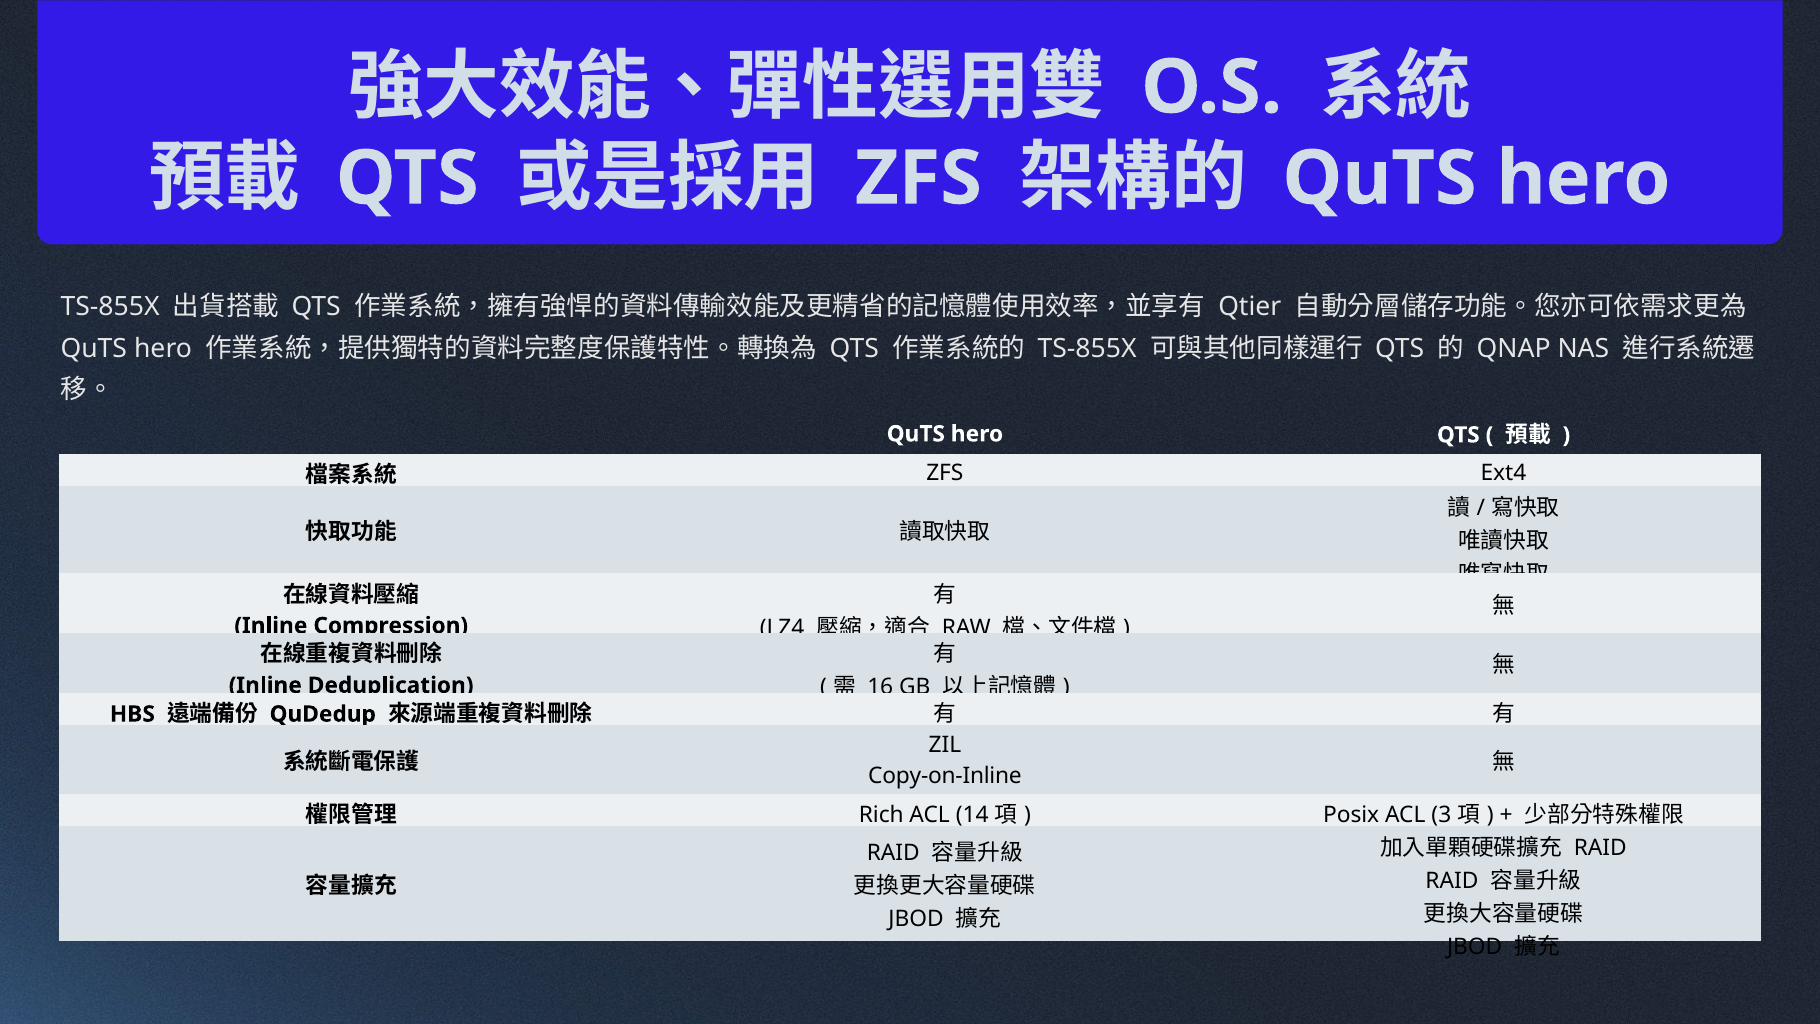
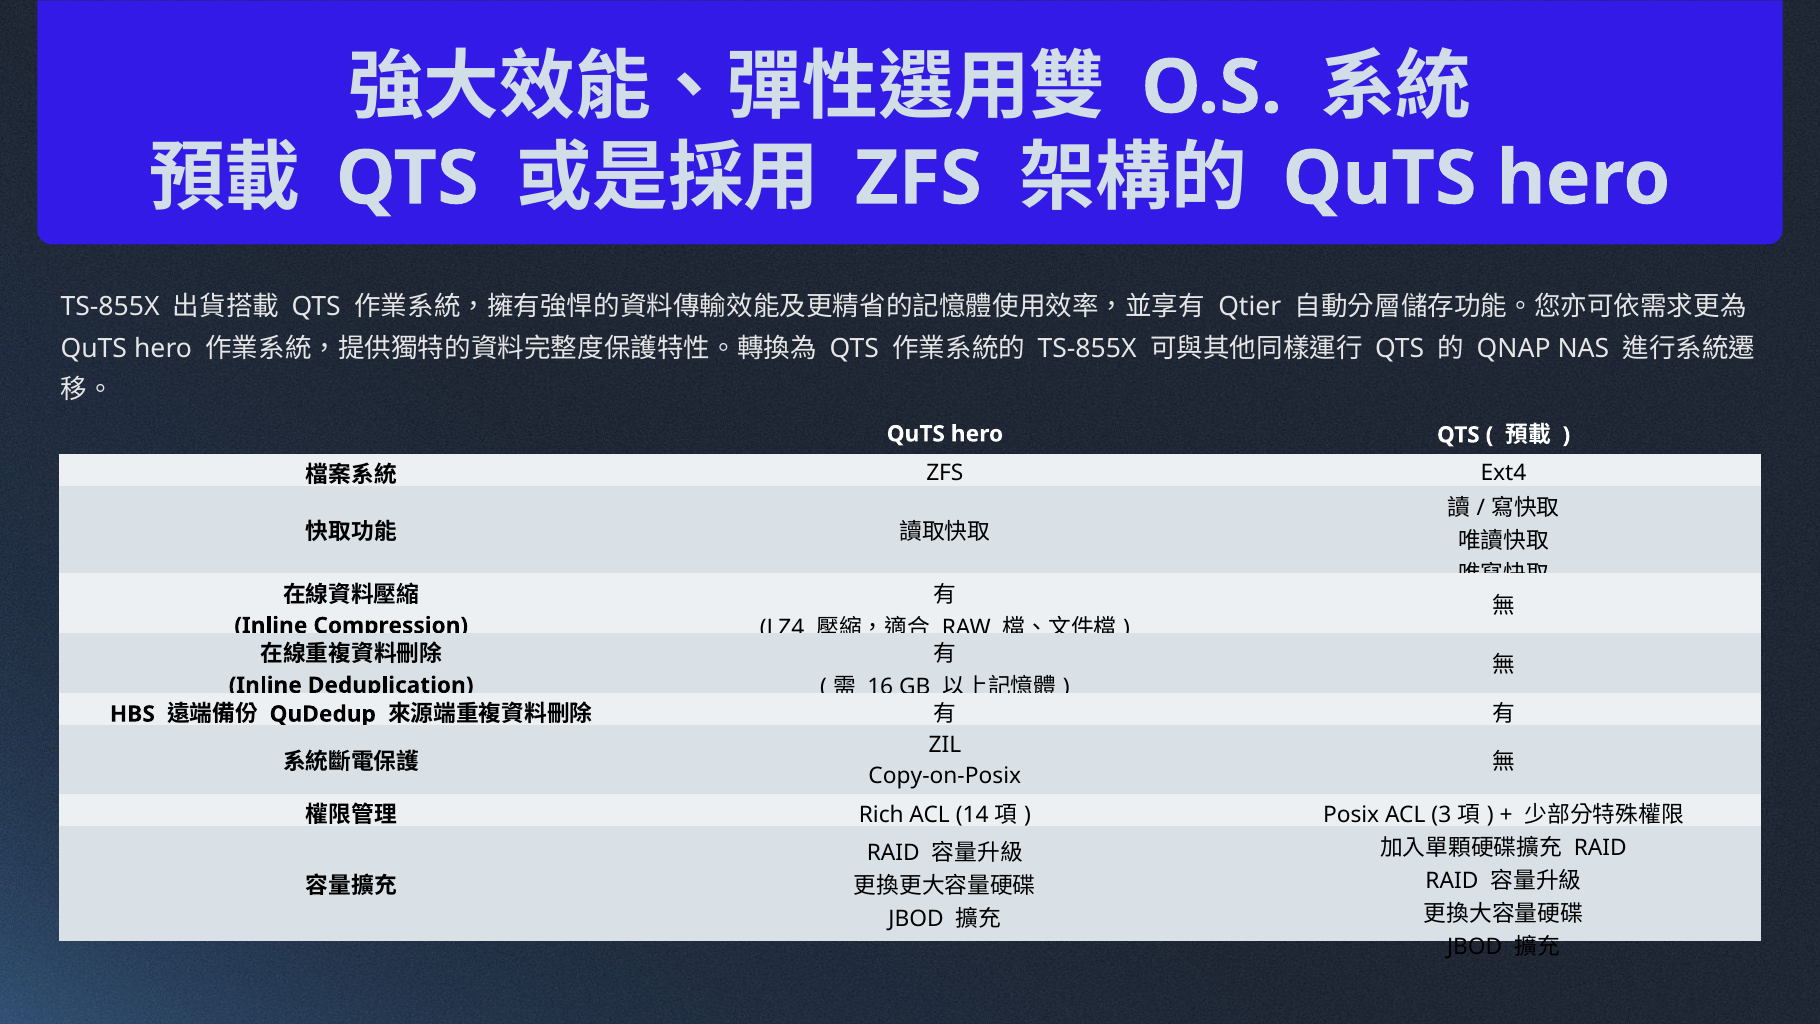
Copy-on-Inline: Copy-on-Inline -> Copy-on-Posix
